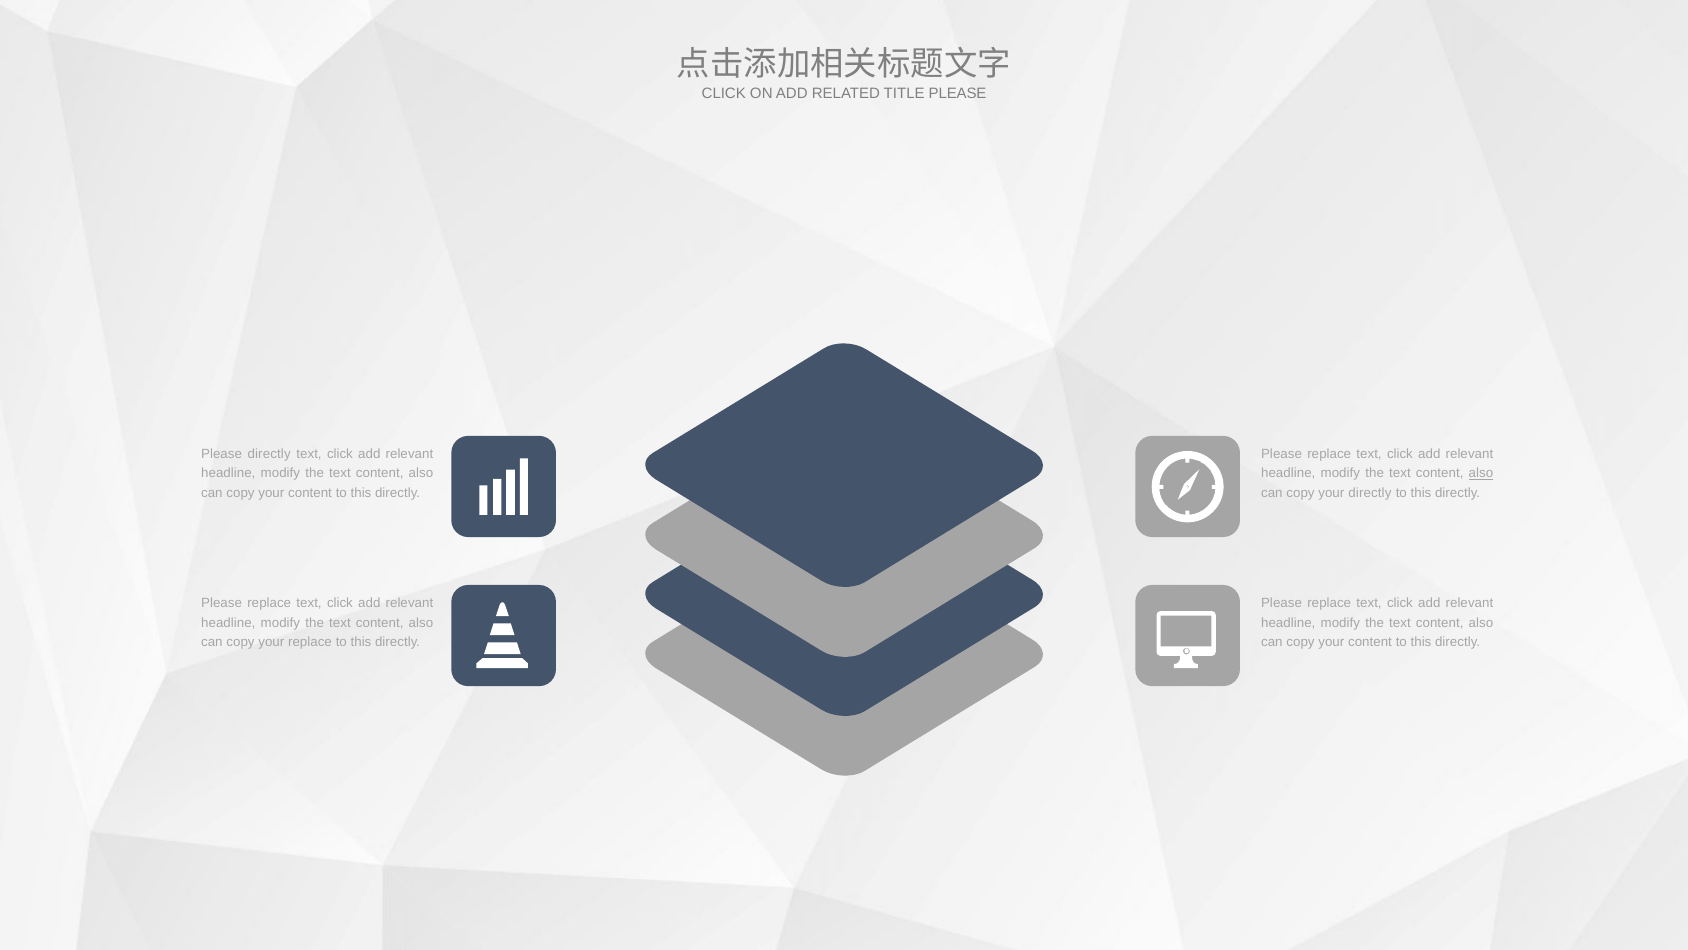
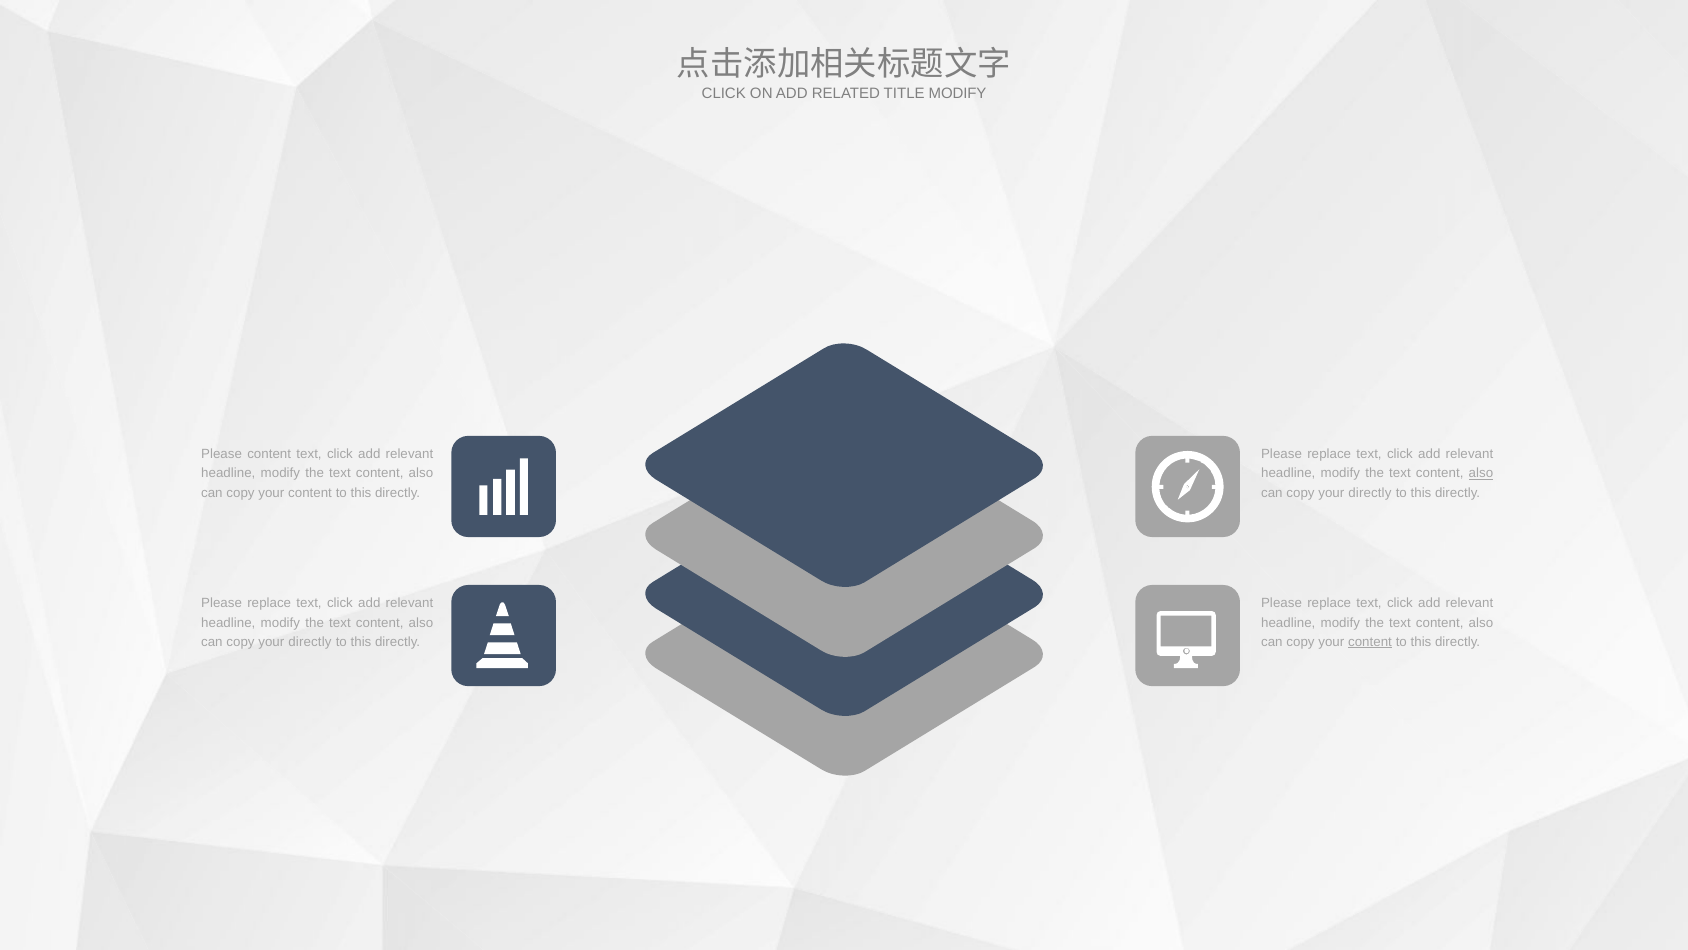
TITLE PLEASE: PLEASE -> MODIFY
Please directly: directly -> content
replace at (310, 641): replace -> directly
content at (1370, 641) underline: none -> present
